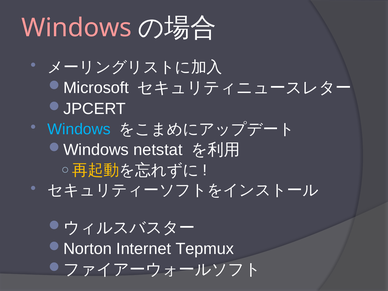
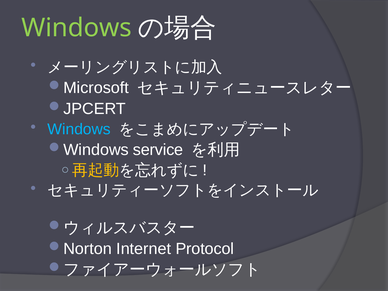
Windows at (77, 28) colour: pink -> light green
netstat: netstat -> service
Tepmux: Tepmux -> Protocol
